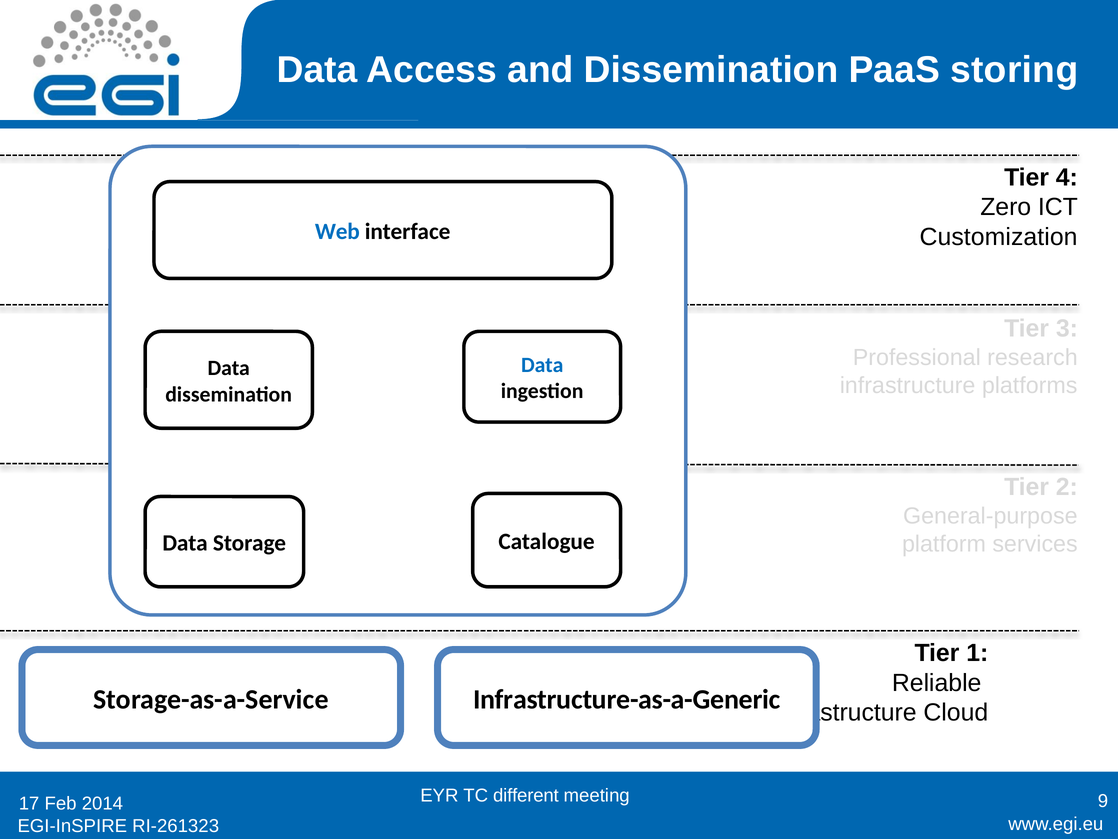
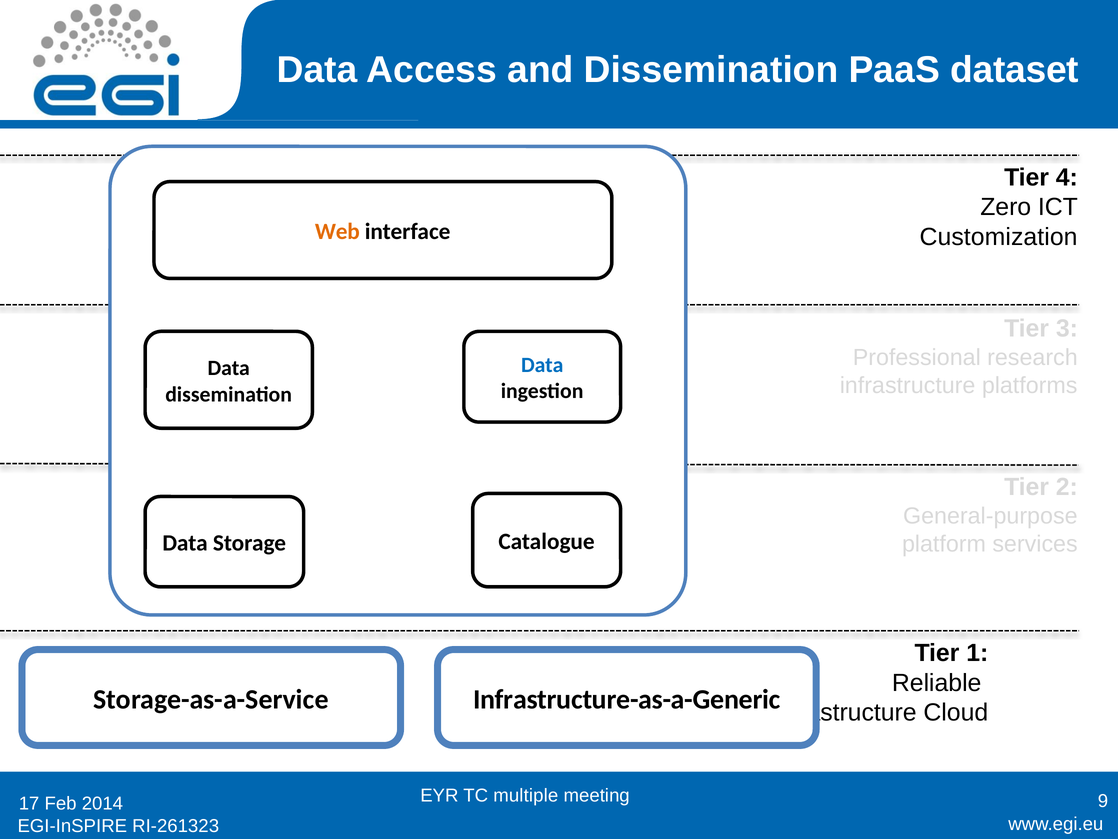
storing: storing -> dataset
Web colour: blue -> orange
different: different -> multiple
